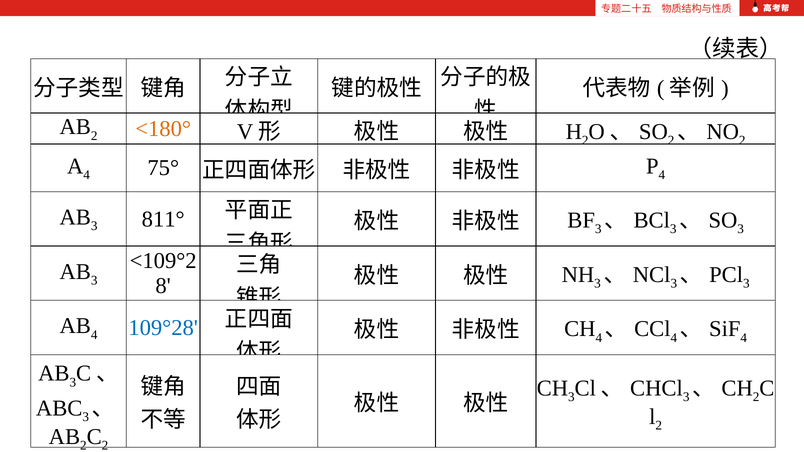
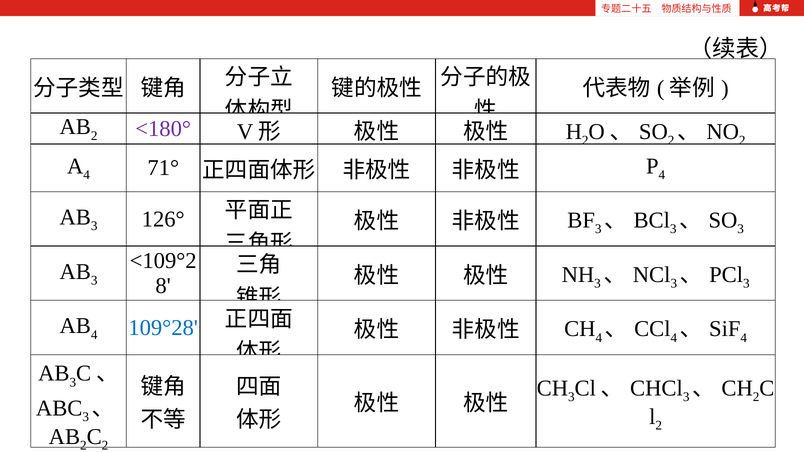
<180° colour: orange -> purple
75°: 75° -> 71°
811°: 811° -> 126°
